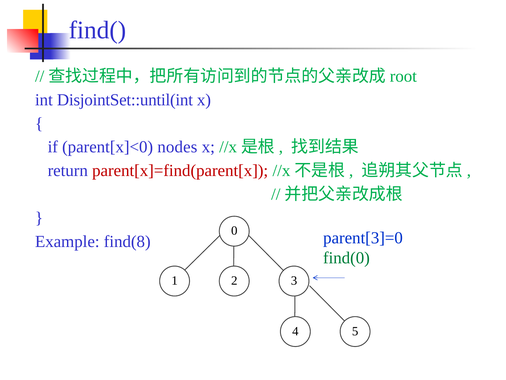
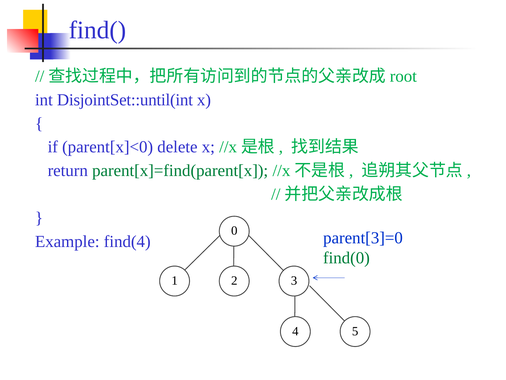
nodes: nodes -> delete
parent[x]=find(parent[x colour: red -> green
find(8: find(8 -> find(4
